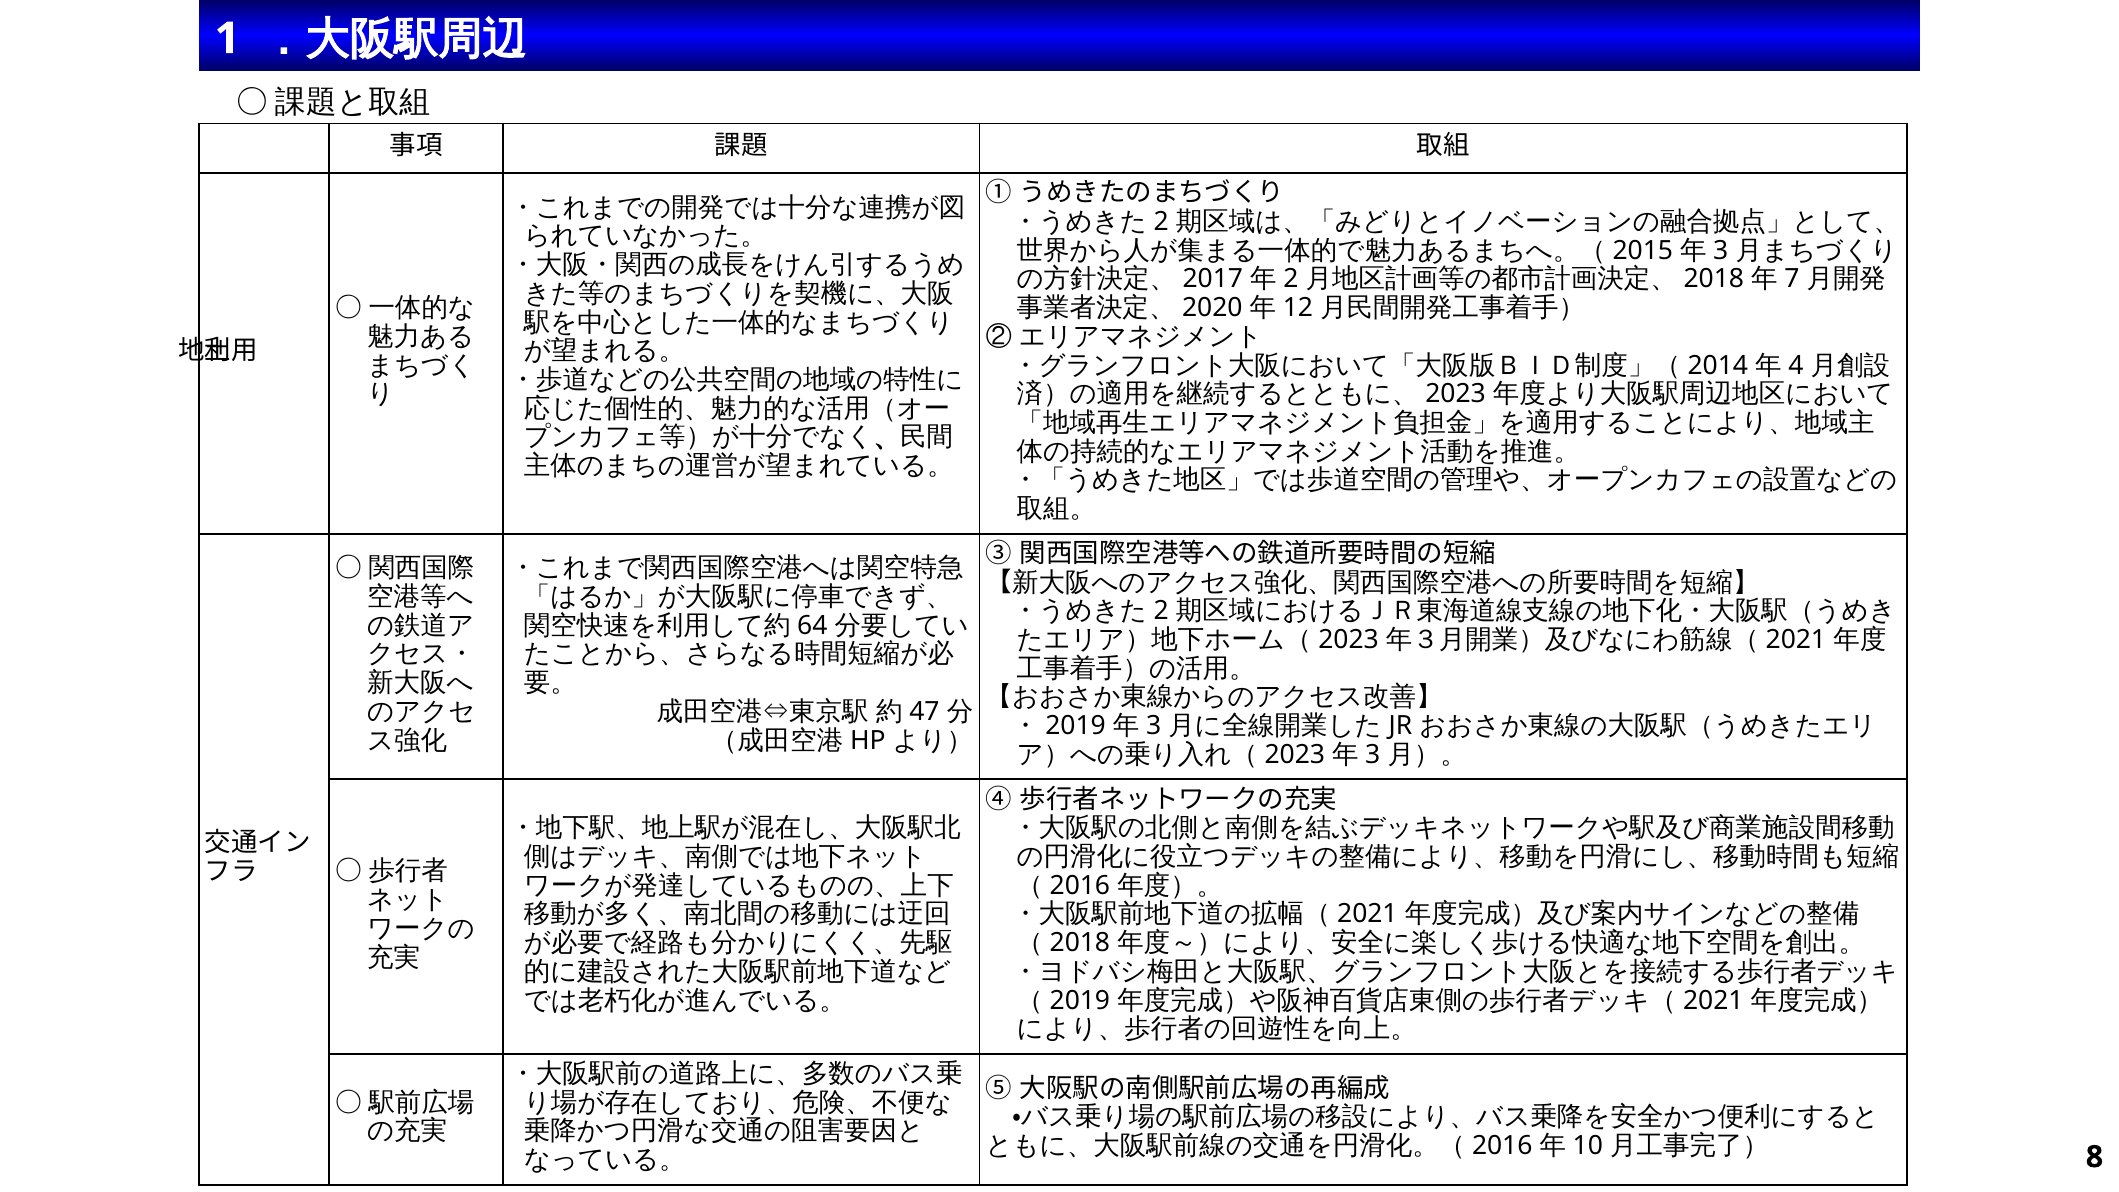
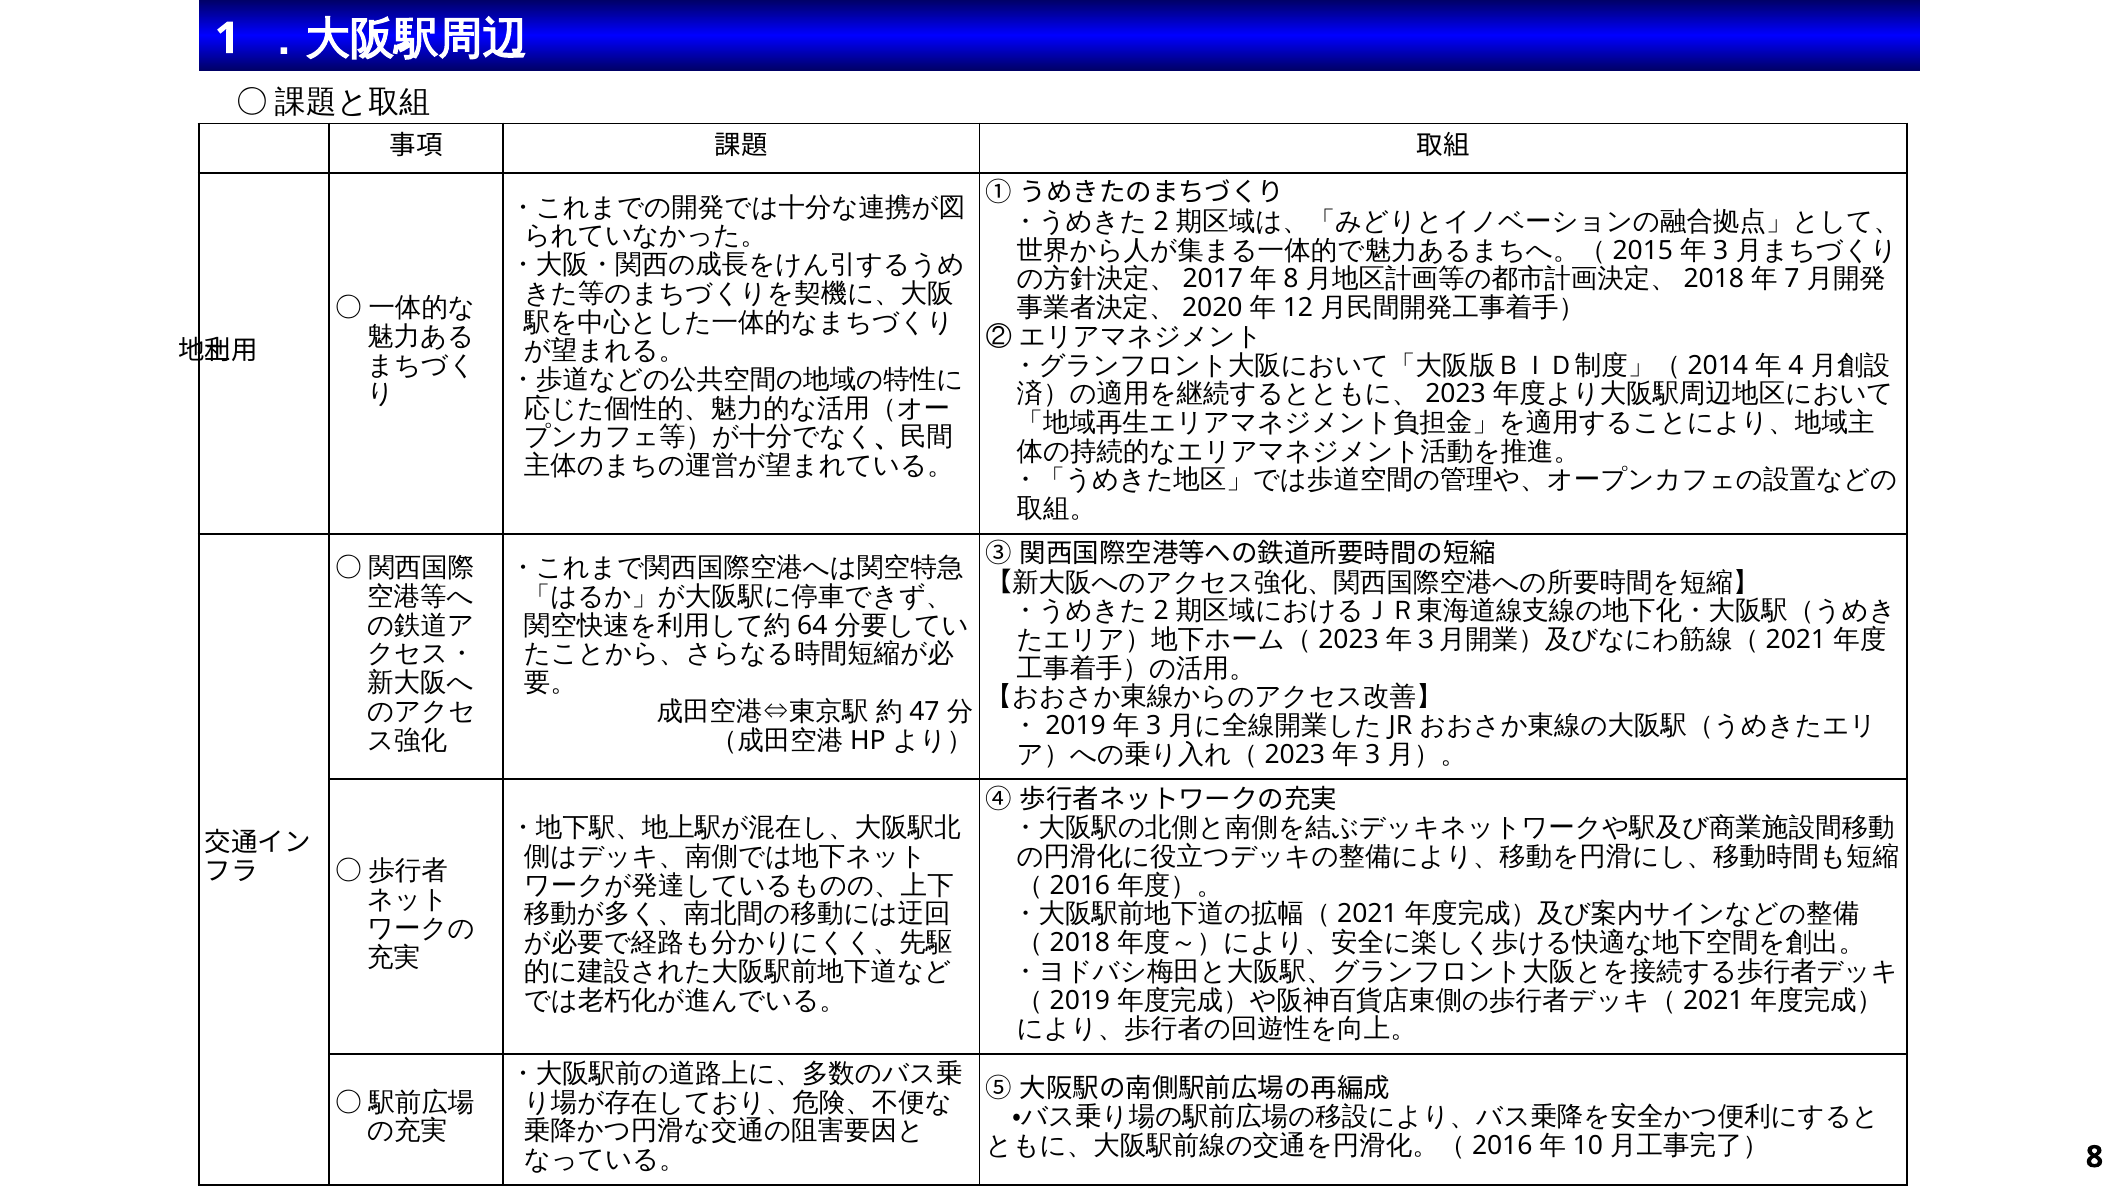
2 at (1291, 279): 2 -> 8
